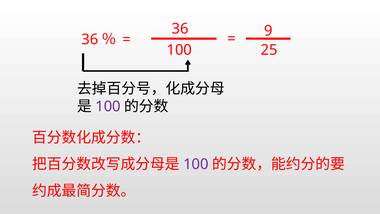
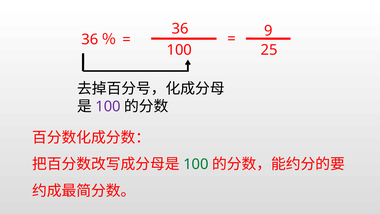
100 at (196, 164) colour: purple -> green
